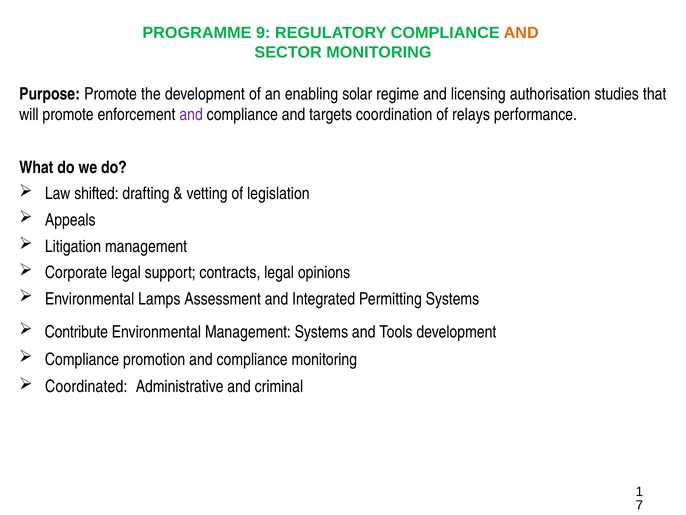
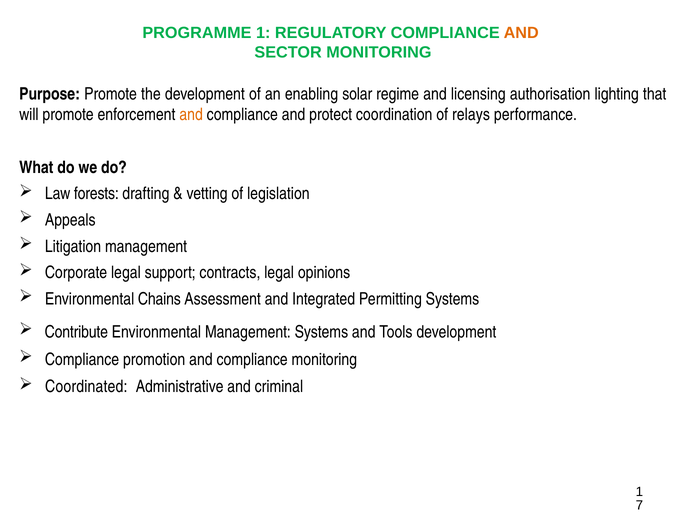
PROGRAMME 9: 9 -> 1
studies: studies -> lighting
and at (191, 115) colour: purple -> orange
targets: targets -> protect
shifted: shifted -> forests
Lamps: Lamps -> Chains
